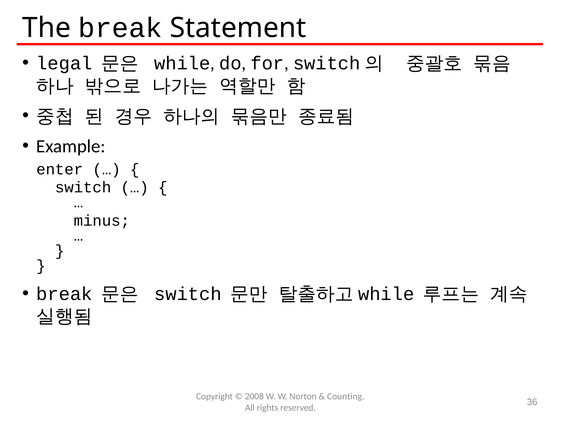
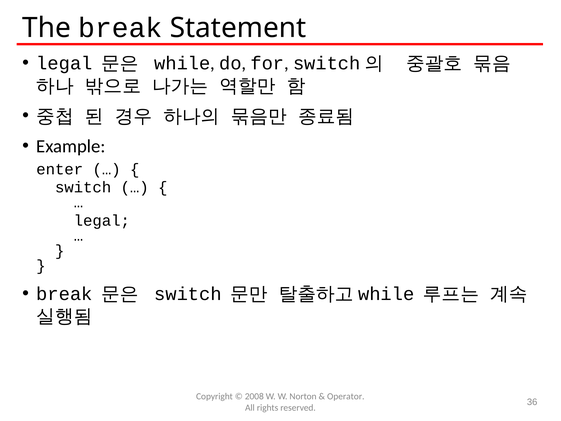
minus at (102, 220): minus -> legal
Counting: Counting -> Operator
